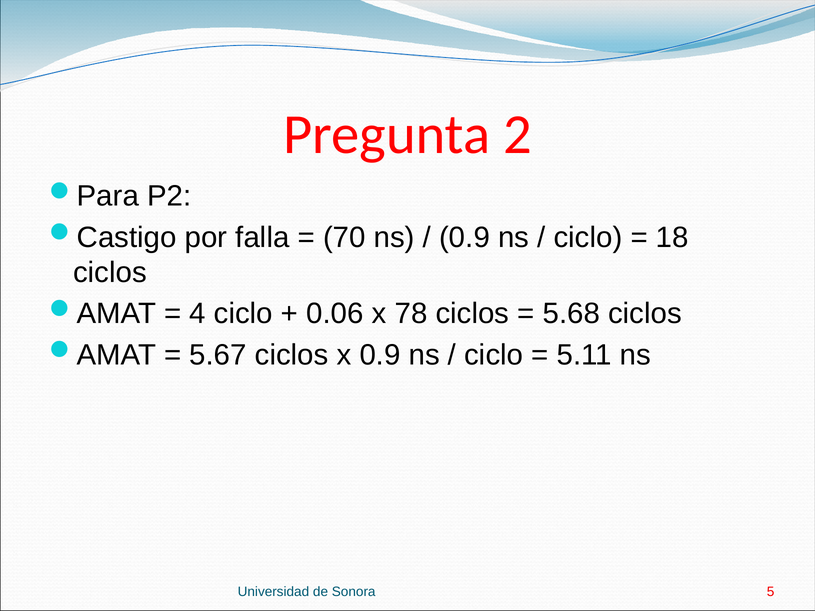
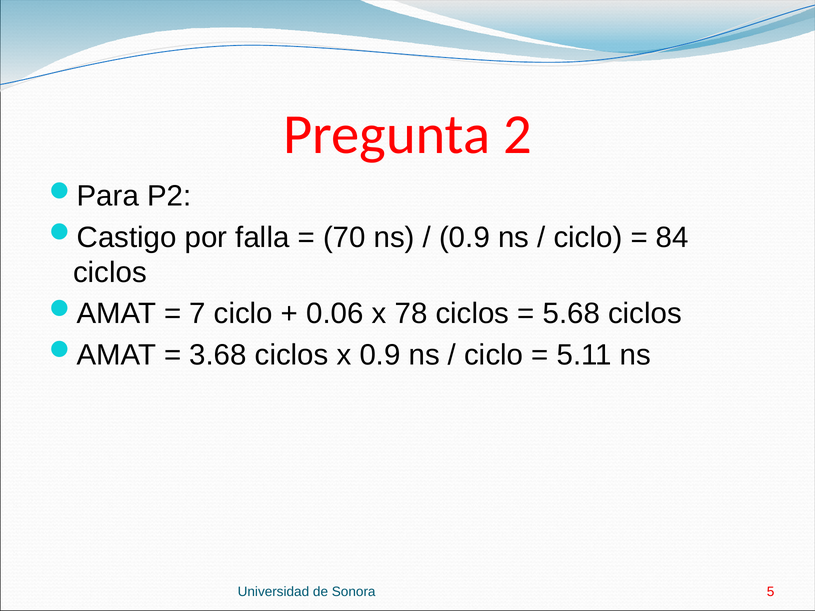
18: 18 -> 84
4: 4 -> 7
5.67: 5.67 -> 3.68
